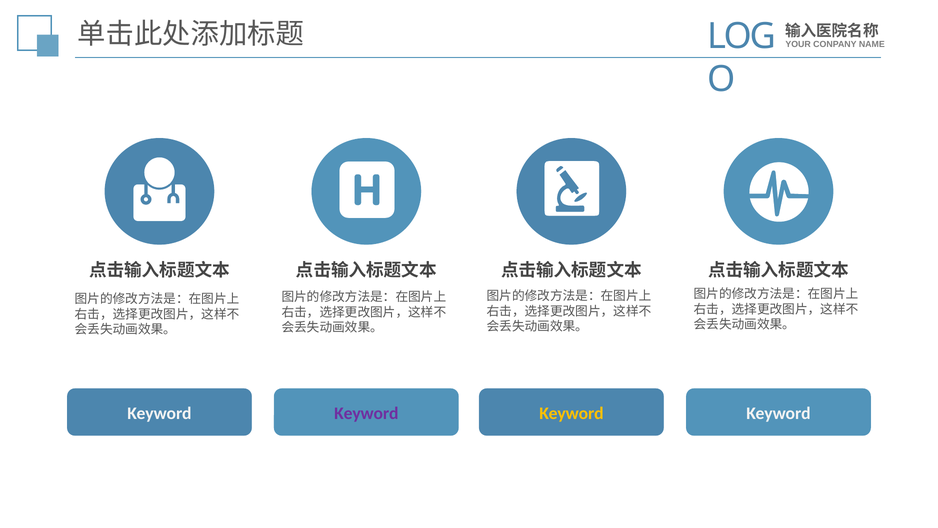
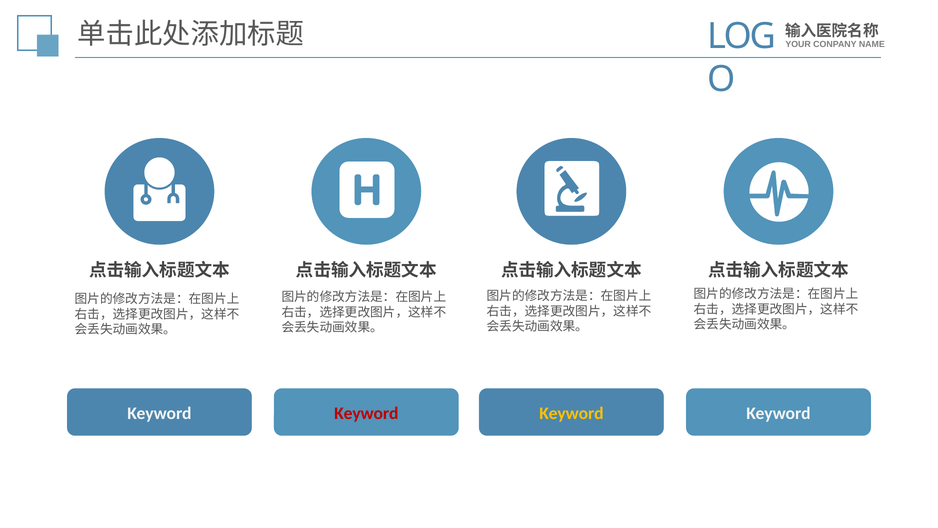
Keyword at (366, 413) colour: purple -> red
